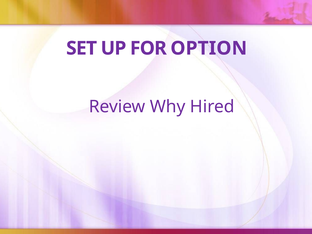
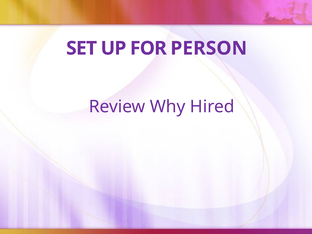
OPTION: OPTION -> PERSON
